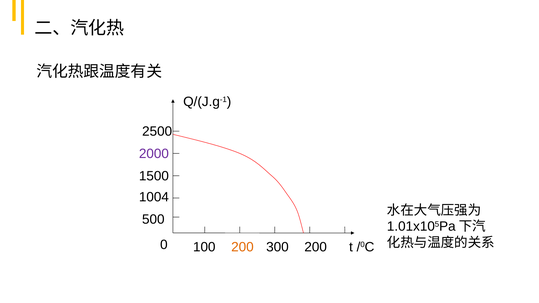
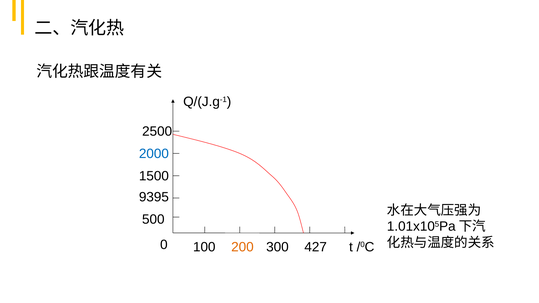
2000 colour: purple -> blue
1004: 1004 -> 9395
300 200: 200 -> 427
